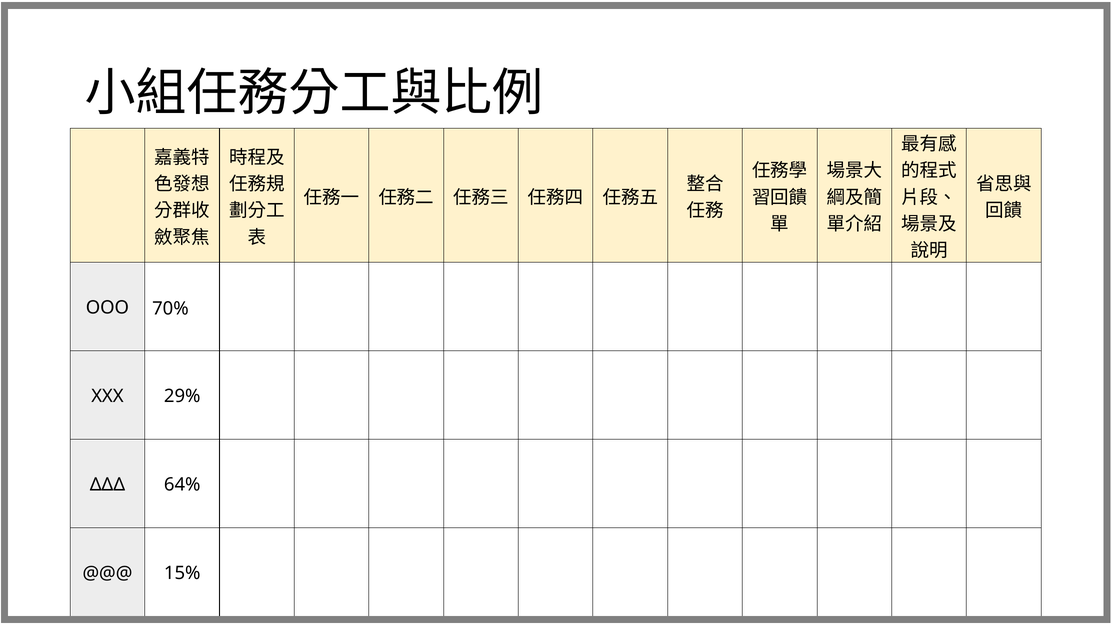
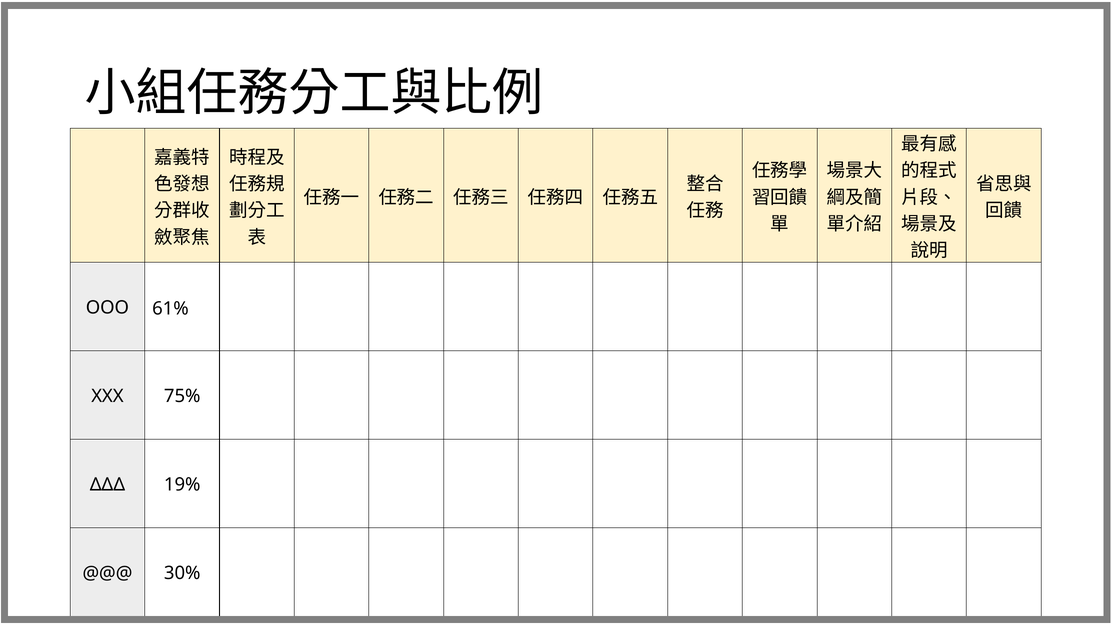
70%: 70% -> 61%
29%: 29% -> 75%
64%: 64% -> 19%
15%: 15% -> 30%
